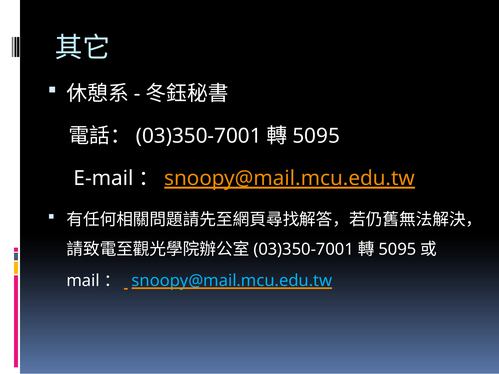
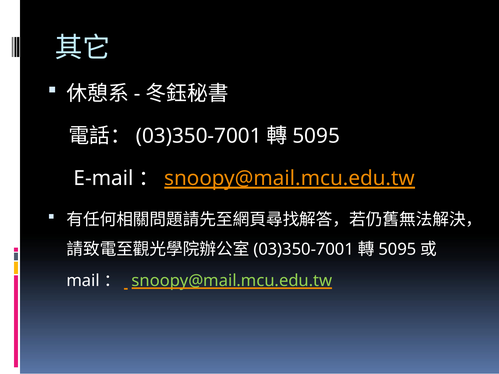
snoopy@mail.mcu.edu.tw at (232, 281) colour: light blue -> light green
